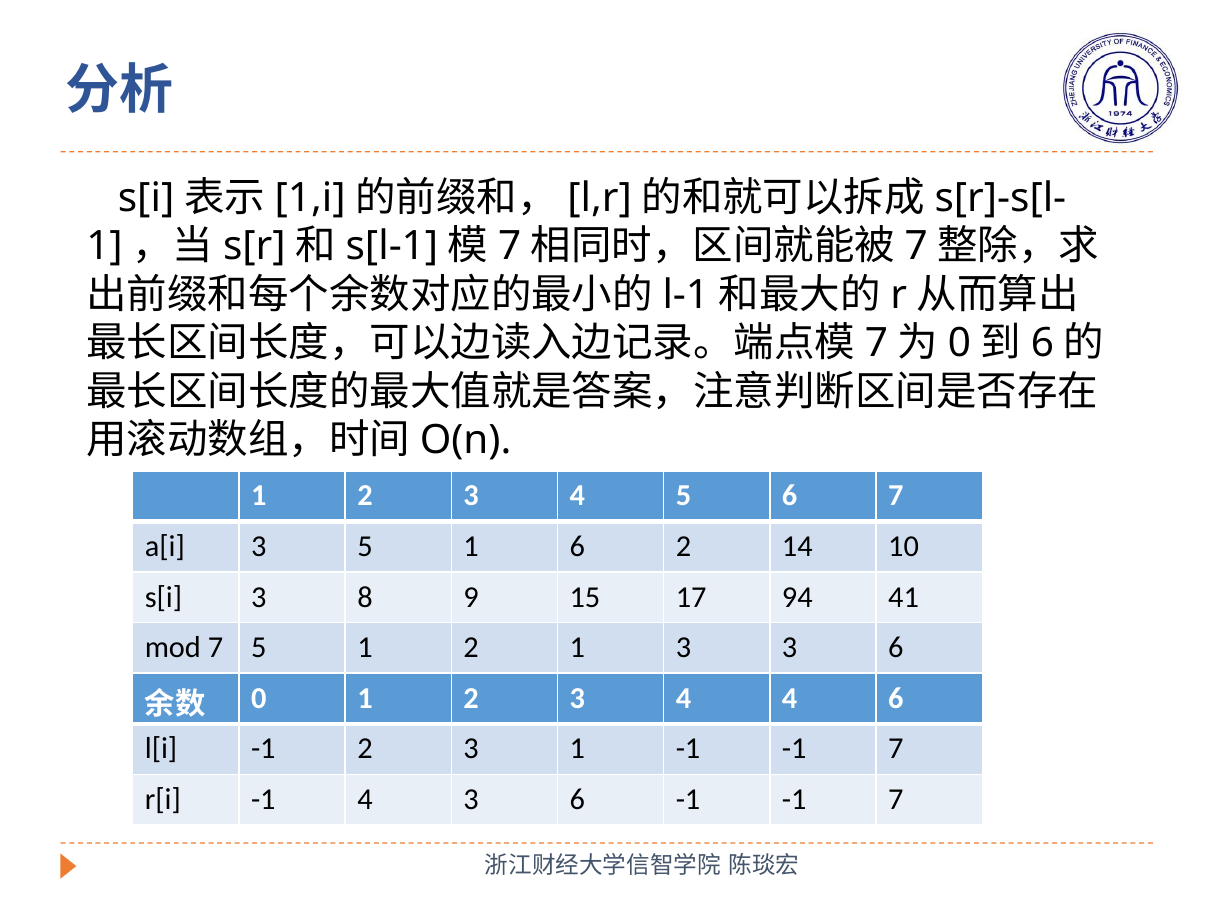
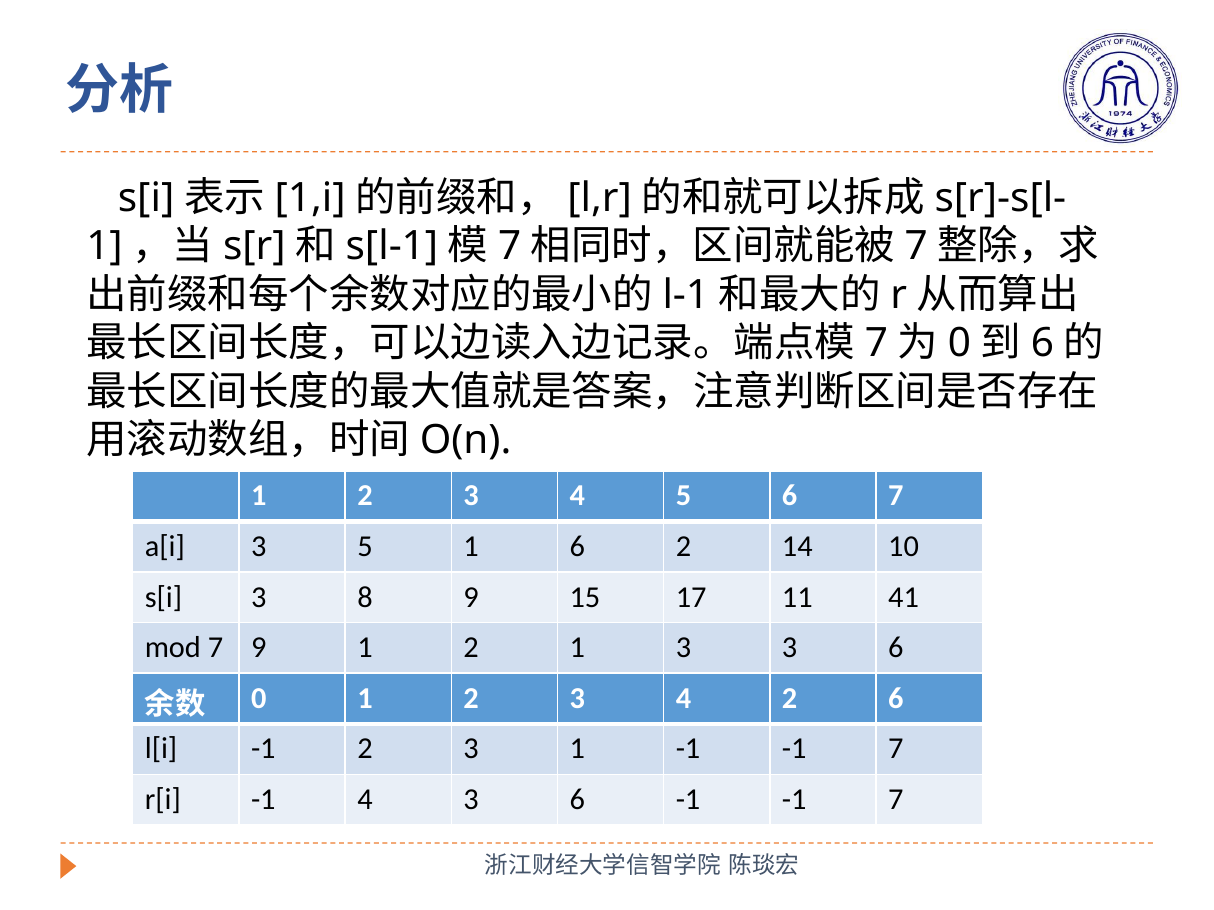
94: 94 -> 11
7 5: 5 -> 9
4 4: 4 -> 2
